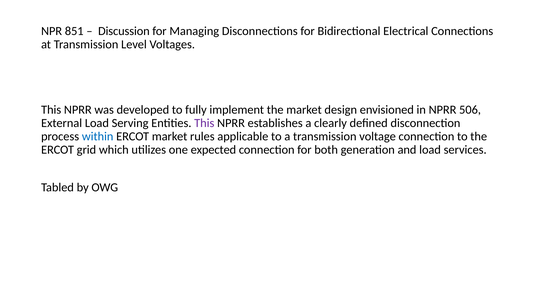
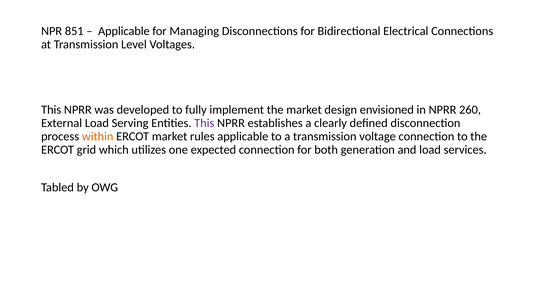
Discussion at (124, 31): Discussion -> Applicable
506: 506 -> 260
within colour: blue -> orange
